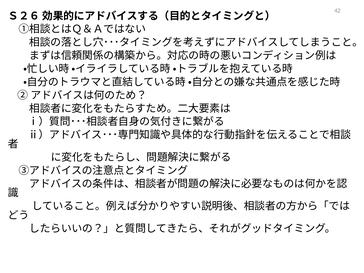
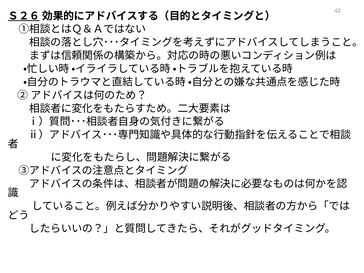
Ｓ２６ underline: none -> present
